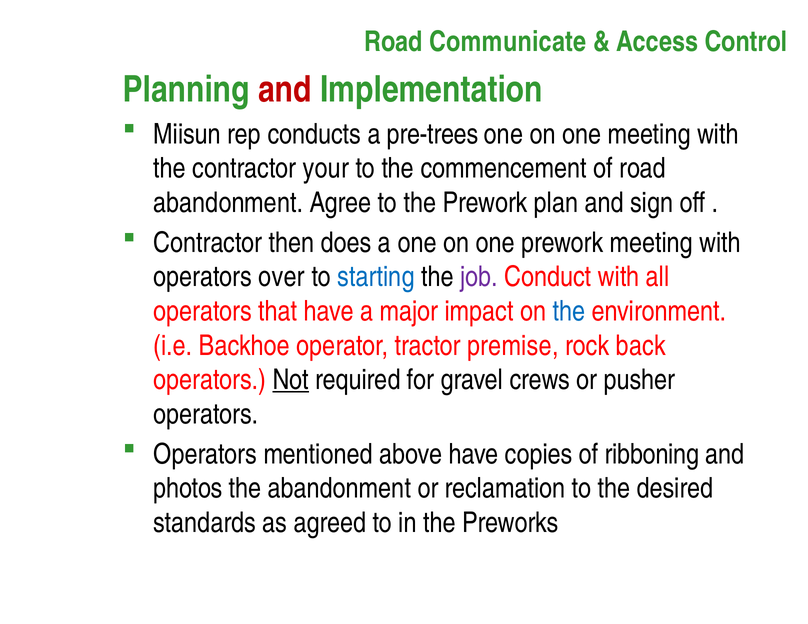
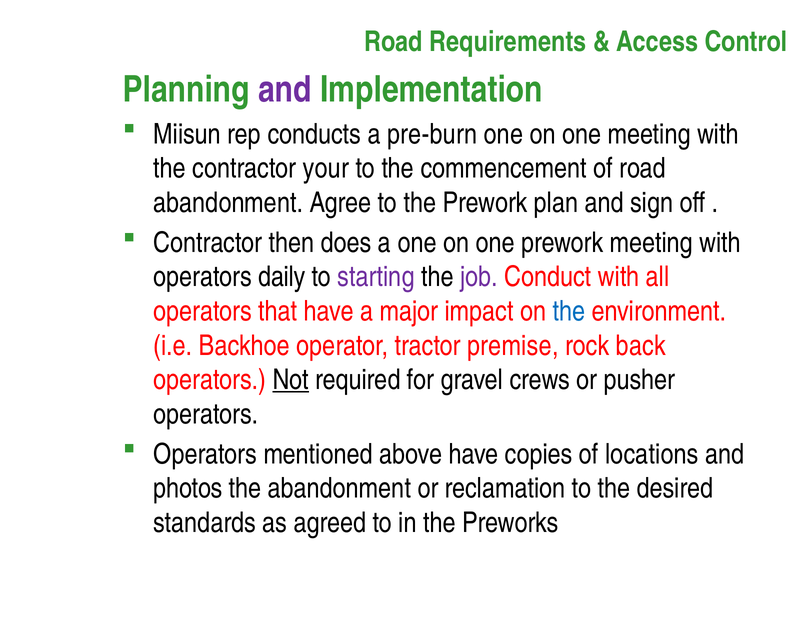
Communicate: Communicate -> Requirements
and at (285, 90) colour: red -> purple
pre-trees: pre-trees -> pre-burn
over: over -> daily
starting colour: blue -> purple
ribboning: ribboning -> locations
